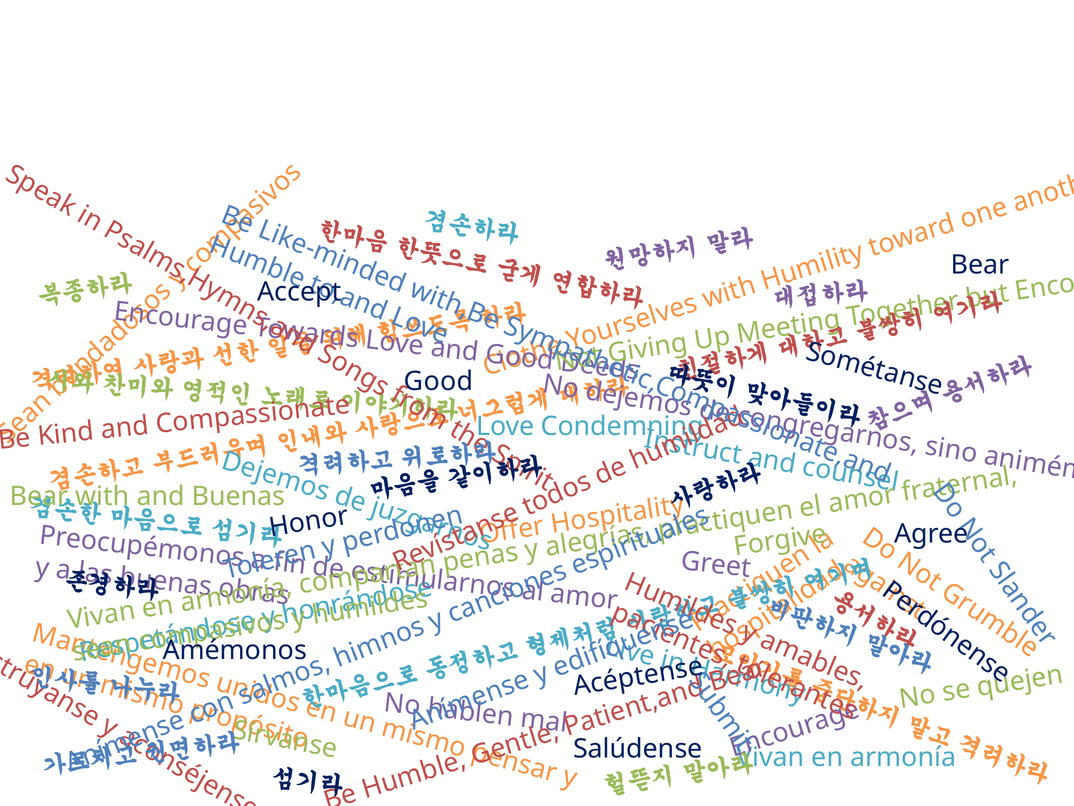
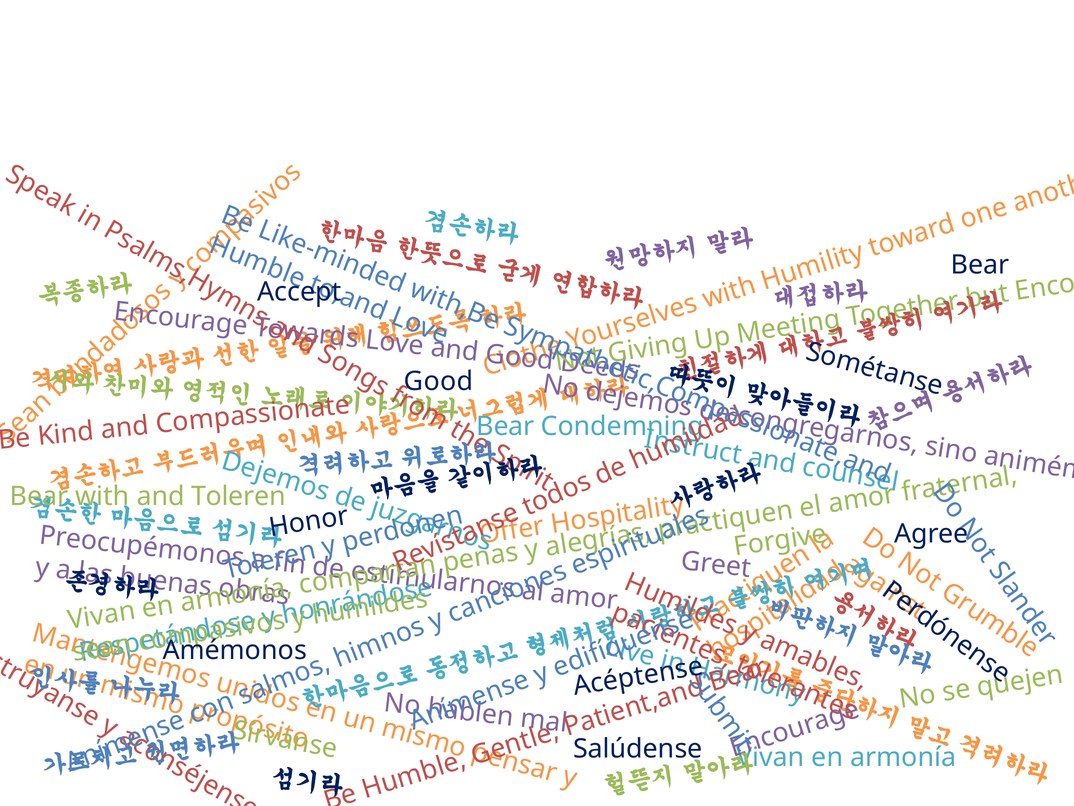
Love at (505, 426): Love -> Bear
and Buenas: Buenas -> Toleren
